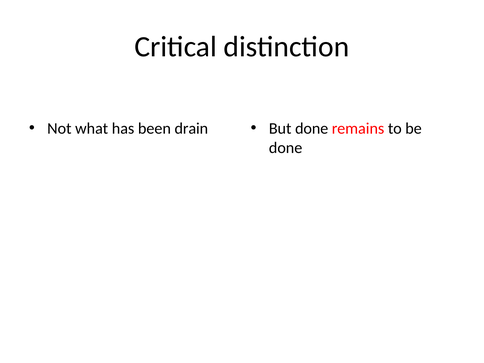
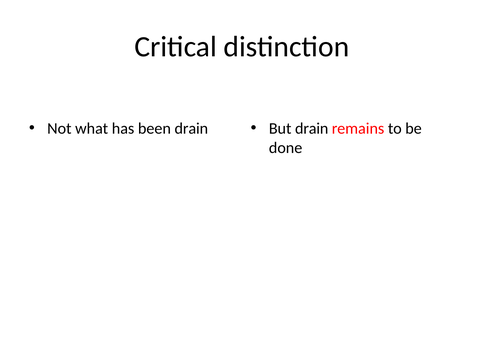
But done: done -> drain
